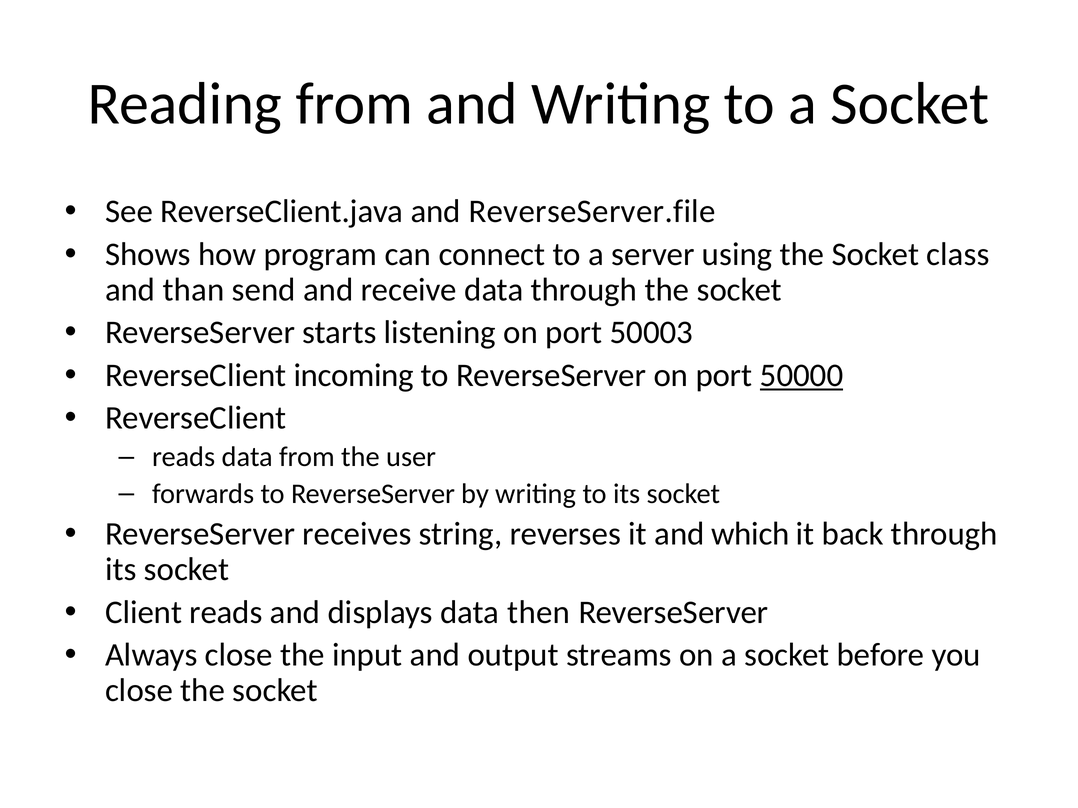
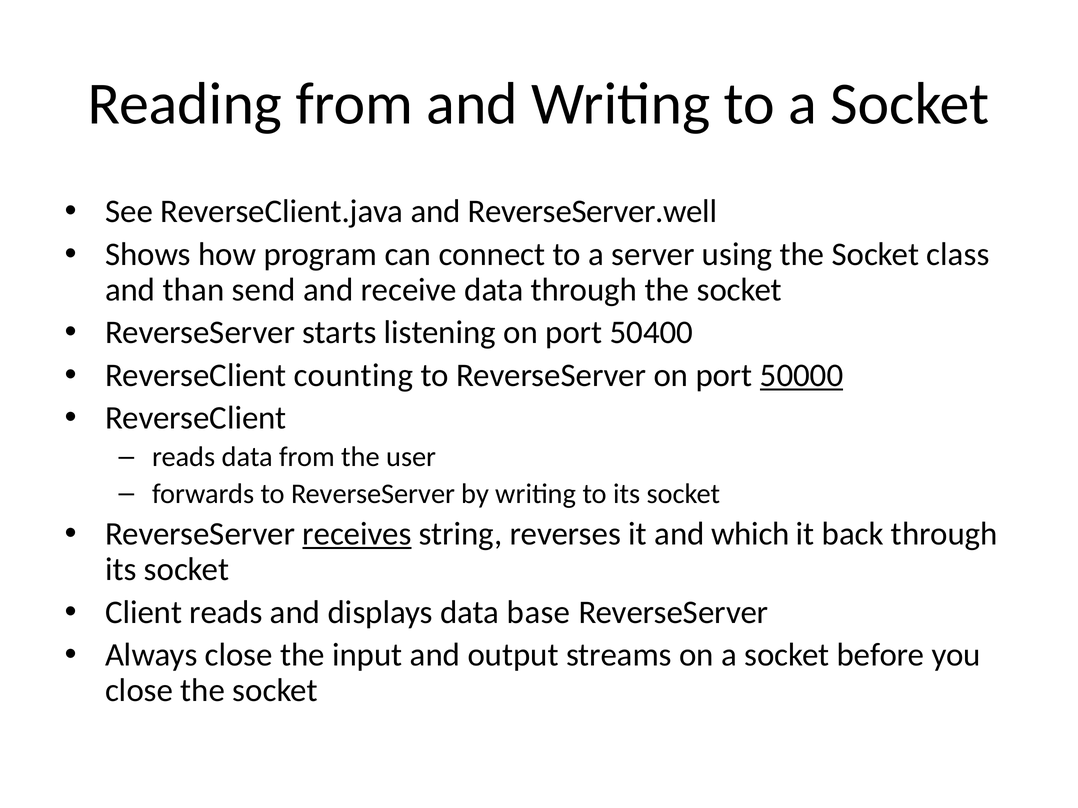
ReverseServer.file: ReverseServer.file -> ReverseServer.well
50003: 50003 -> 50400
incoming: incoming -> counting
receives underline: none -> present
then: then -> base
